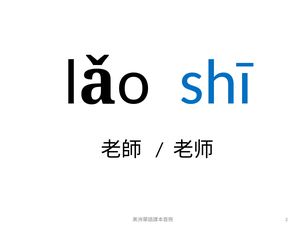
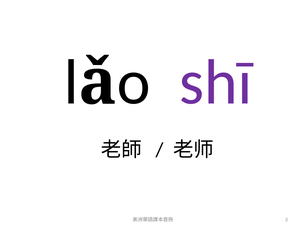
shī colour: blue -> purple
